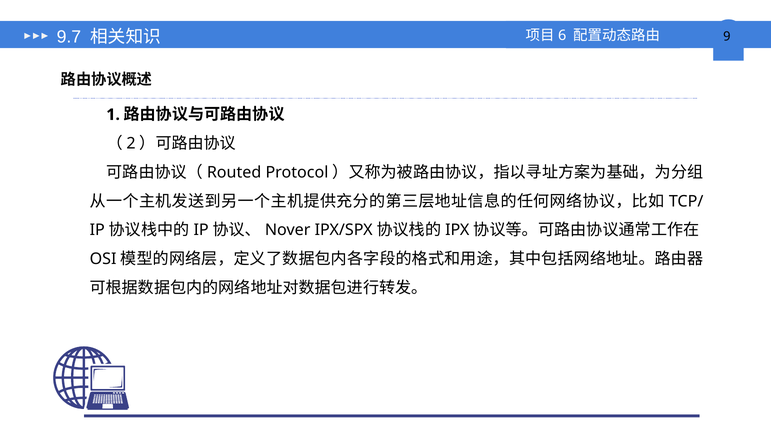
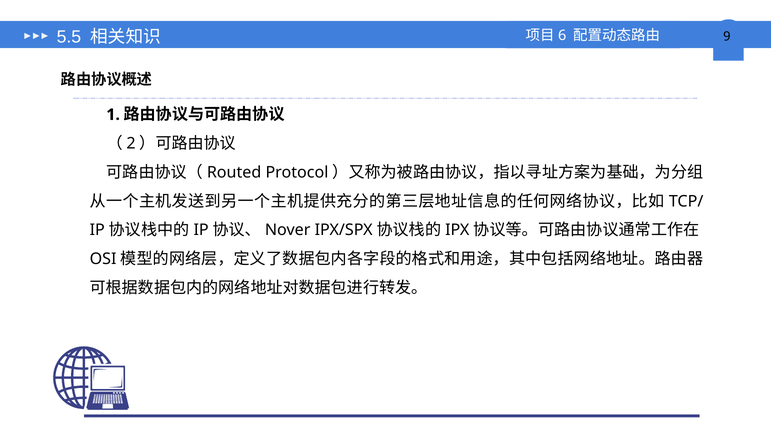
9.7: 9.7 -> 5.5
